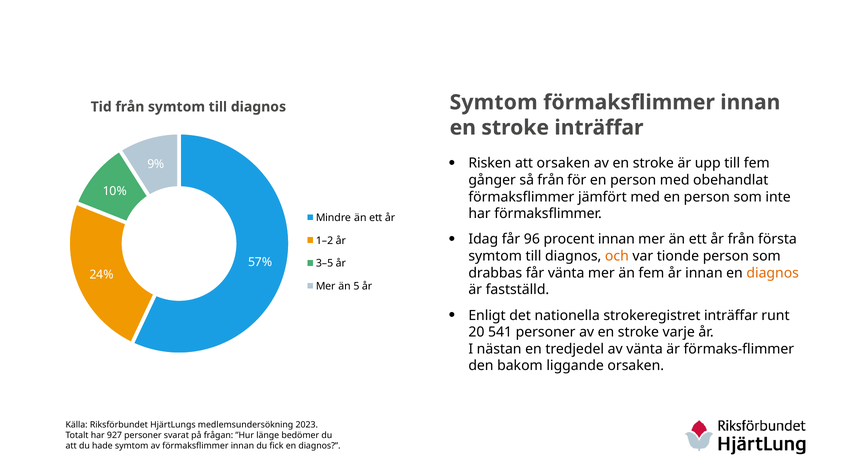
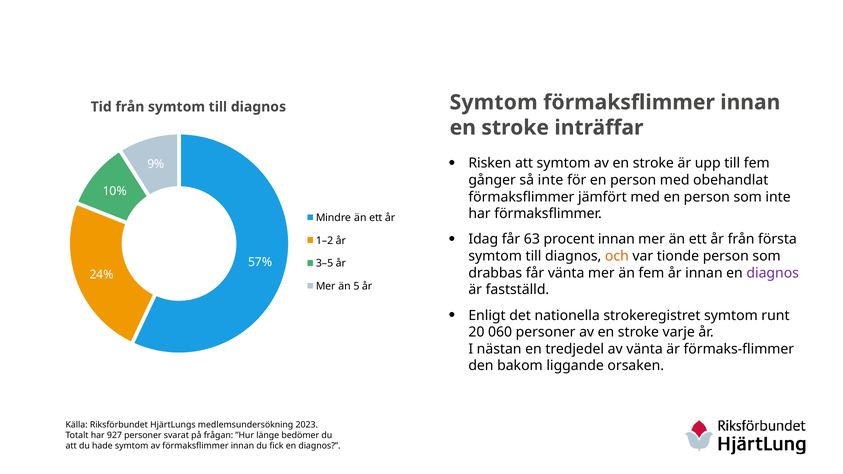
att orsaken: orsaken -> symtom
så från: från -> inte
96: 96 -> 63
diagnos at (773, 273) colour: orange -> purple
strokeregistret inträffar: inträffar -> symtom
541: 541 -> 060
